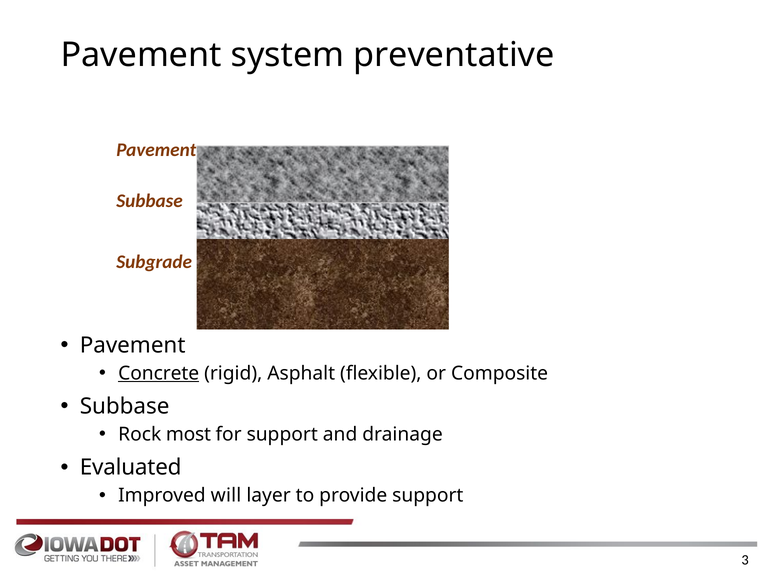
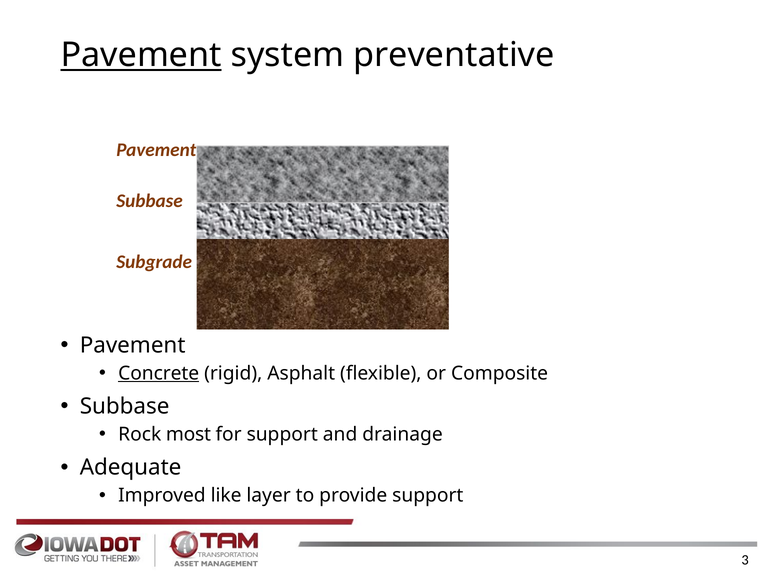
Pavement at (141, 55) underline: none -> present
Evaluated: Evaluated -> Adequate
will: will -> like
